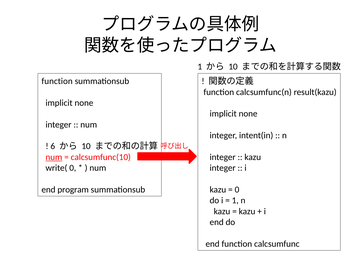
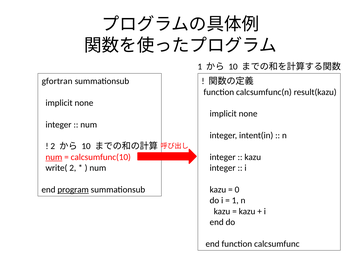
function at (57, 81): function -> gfortran
6 at (53, 146): 6 -> 2
write( 0: 0 -> 2
program underline: none -> present
